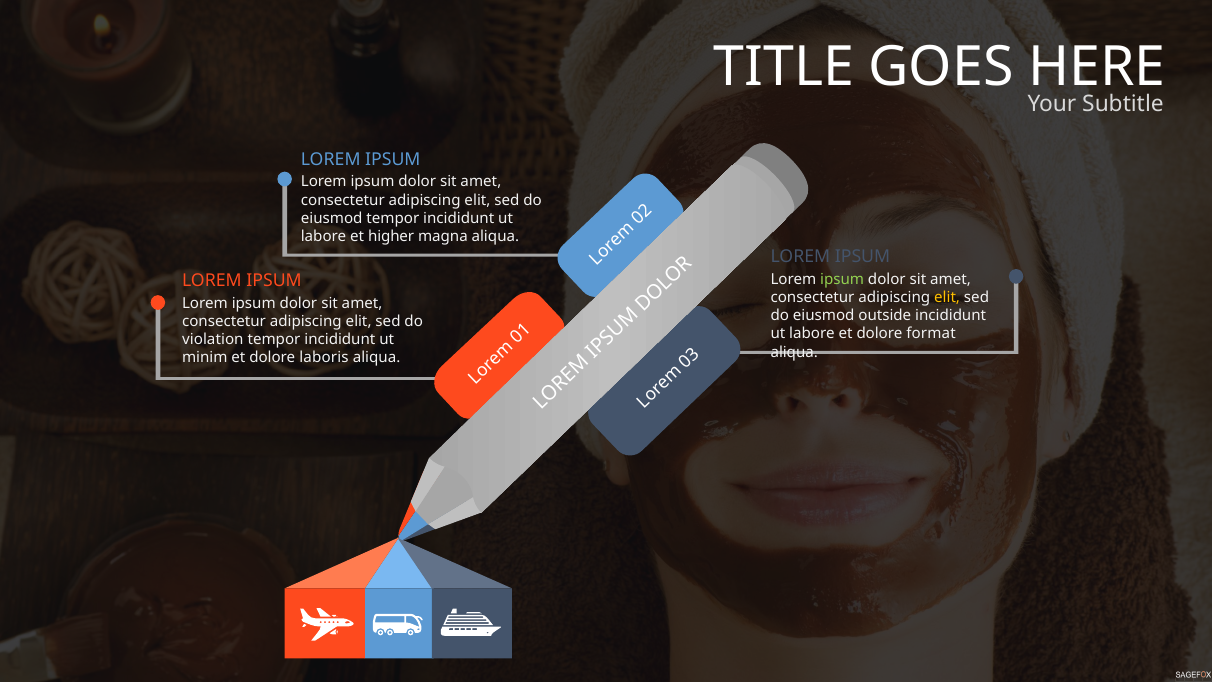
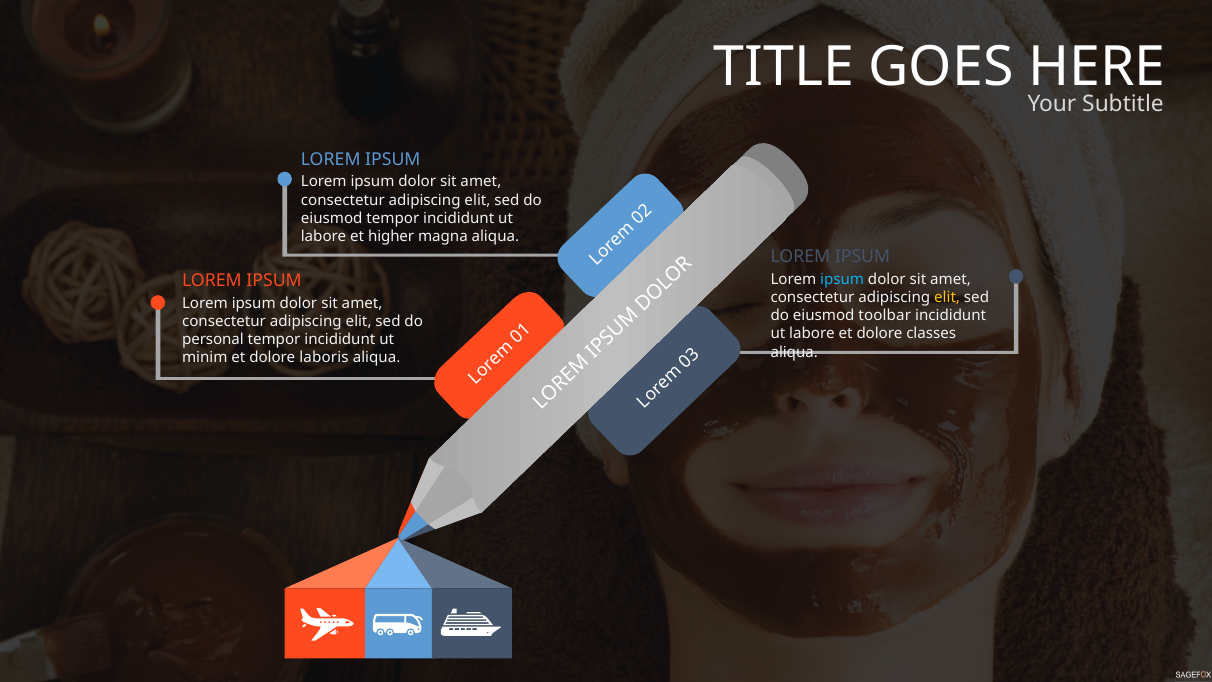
ipsum at (842, 279) colour: light green -> light blue
outside: outside -> toolbar
format: format -> classes
violation: violation -> personal
